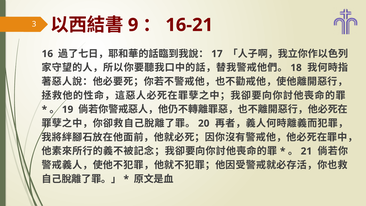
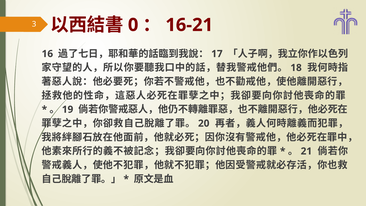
9: 9 -> 0
